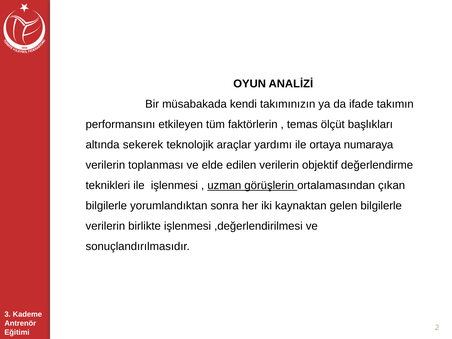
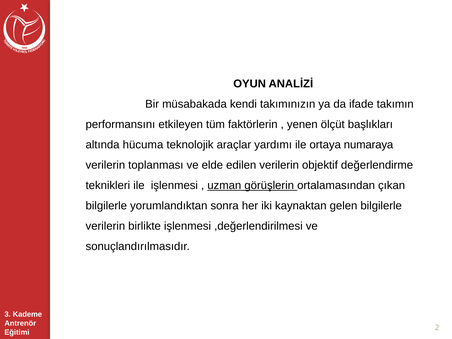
temas: temas -> yenen
sekerek: sekerek -> hücuma
